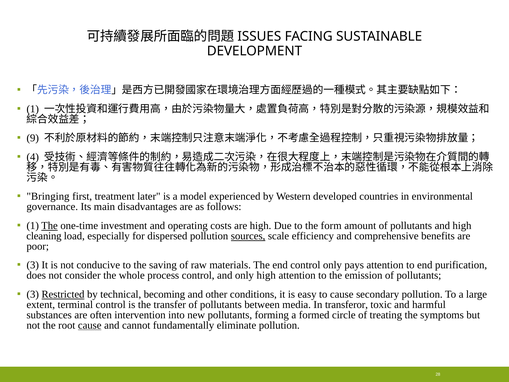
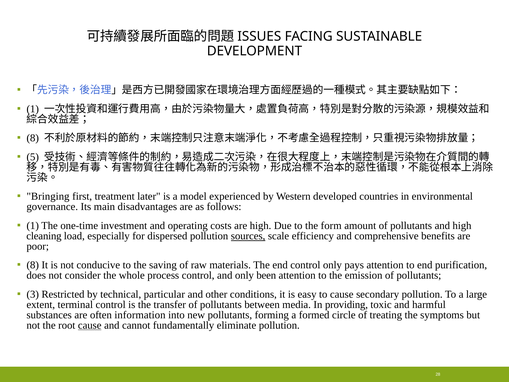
9 at (33, 138): 9 -> 8
4: 4 -> 5
The at (50, 226) underline: present -> none
3 at (33, 265): 3 -> 8
only high: high -> been
Restricted underline: present -> none
becoming: becoming -> particular
transferor: transferor -> providing
intervention: intervention -> information
